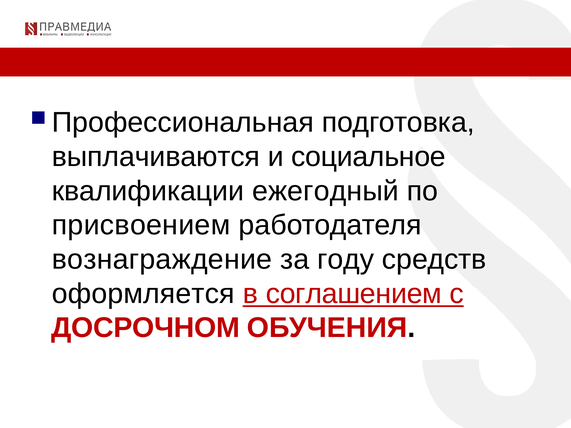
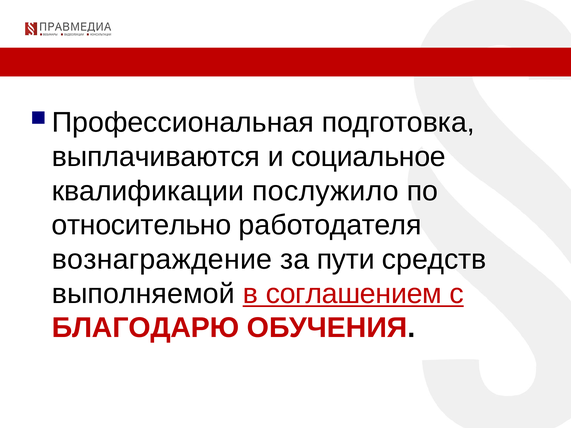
ежегодный: ежегодный -> послужило
присвоением: присвоением -> относительно
году: году -> пути
оформляется: оформляется -> выполняемой
ДОСРОЧНОМ: ДОСРОЧНОМ -> БЛАГОДАРЮ
